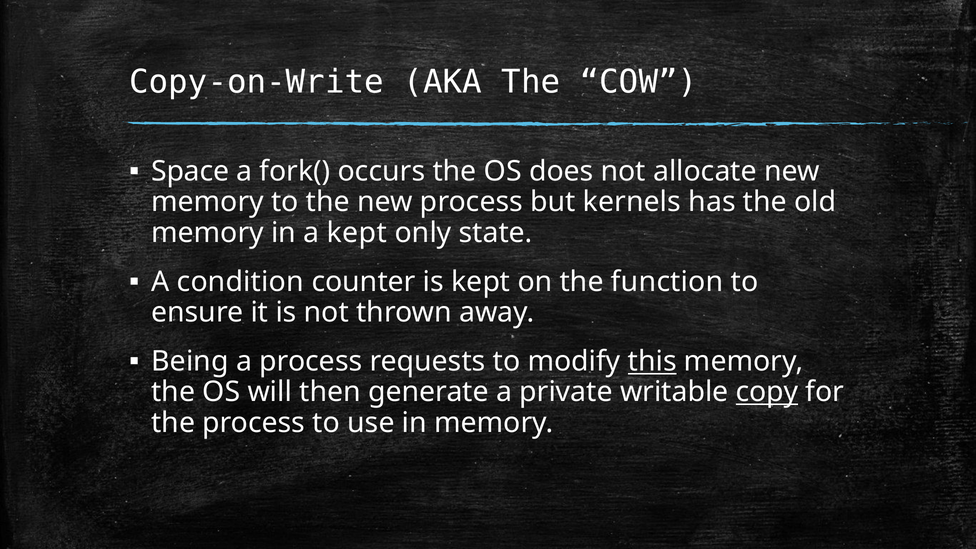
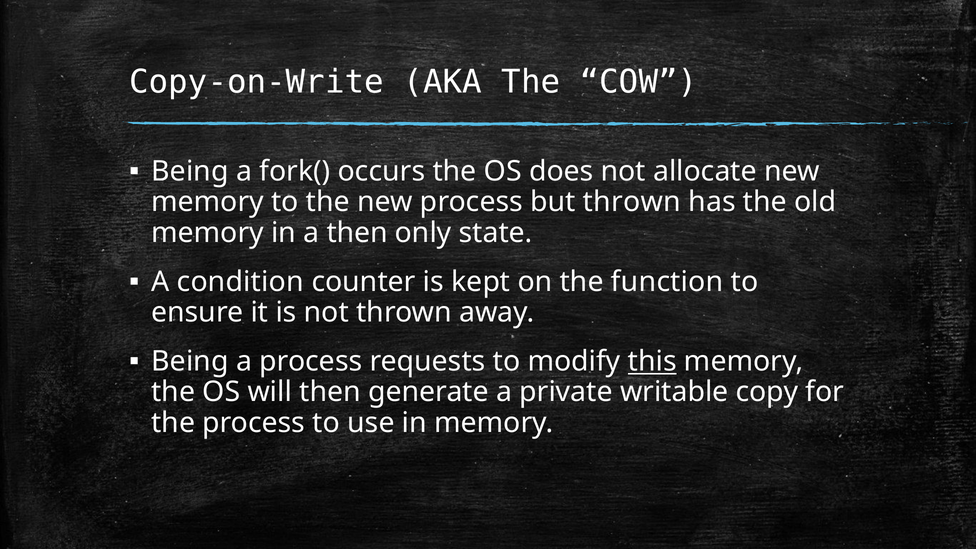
Space at (190, 171): Space -> Being
but kernels: kernels -> thrown
a kept: kept -> then
copy underline: present -> none
